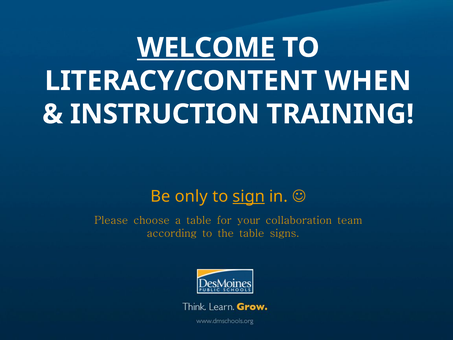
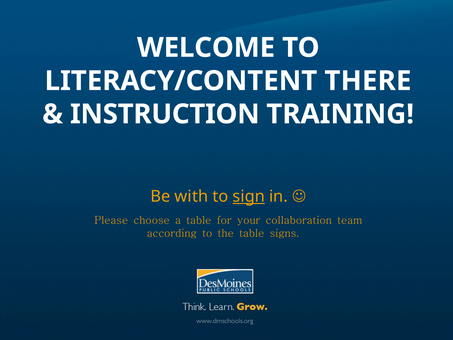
WELCOME underline: present -> none
WHEN: WHEN -> THERE
only: only -> with
